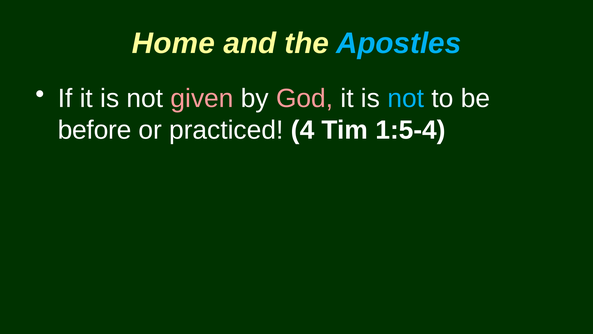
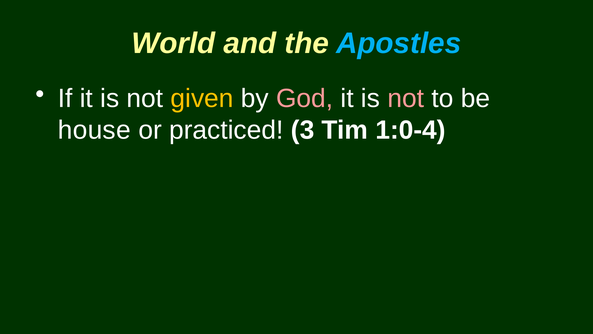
Home: Home -> World
given colour: pink -> yellow
not at (406, 98) colour: light blue -> pink
before: before -> house
4: 4 -> 3
1:5-4: 1:5-4 -> 1:0-4
